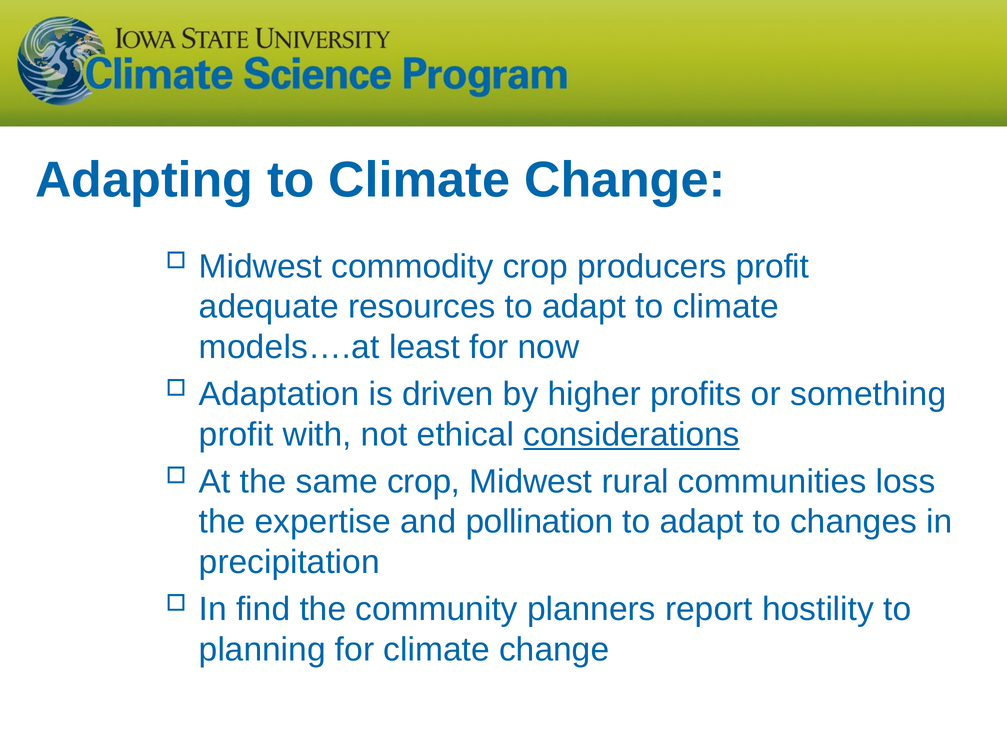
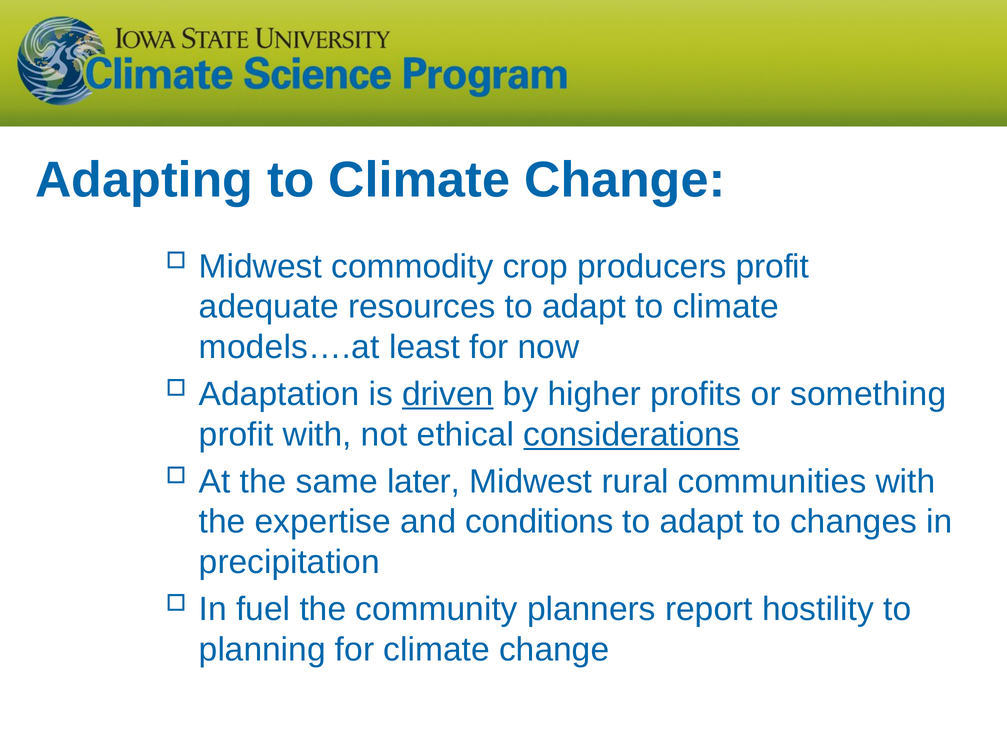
driven underline: none -> present
same crop: crop -> later
communities loss: loss -> with
pollination: pollination -> conditions
find: find -> fuel
